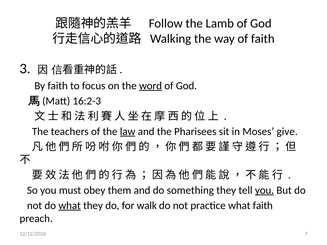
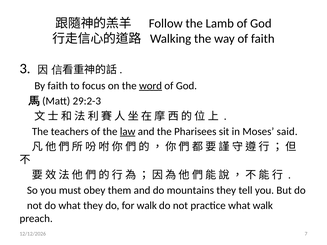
16:2-3: 16:2-3 -> 29:2-3
give: give -> said
something: something -> mountains
you at (264, 190) underline: present -> none
what at (70, 206) underline: present -> none
what faith: faith -> walk
